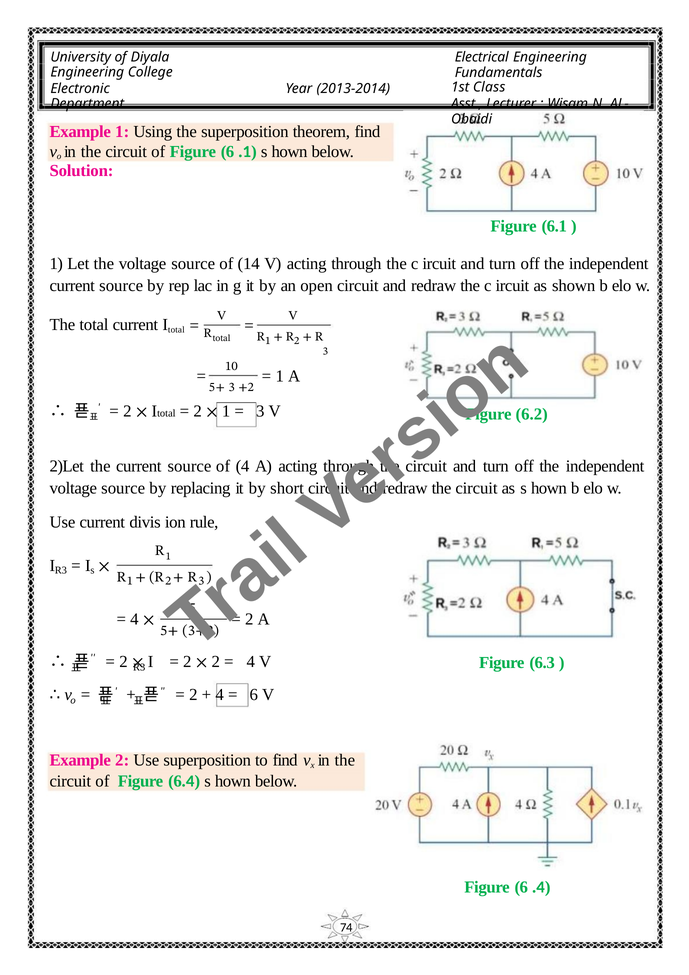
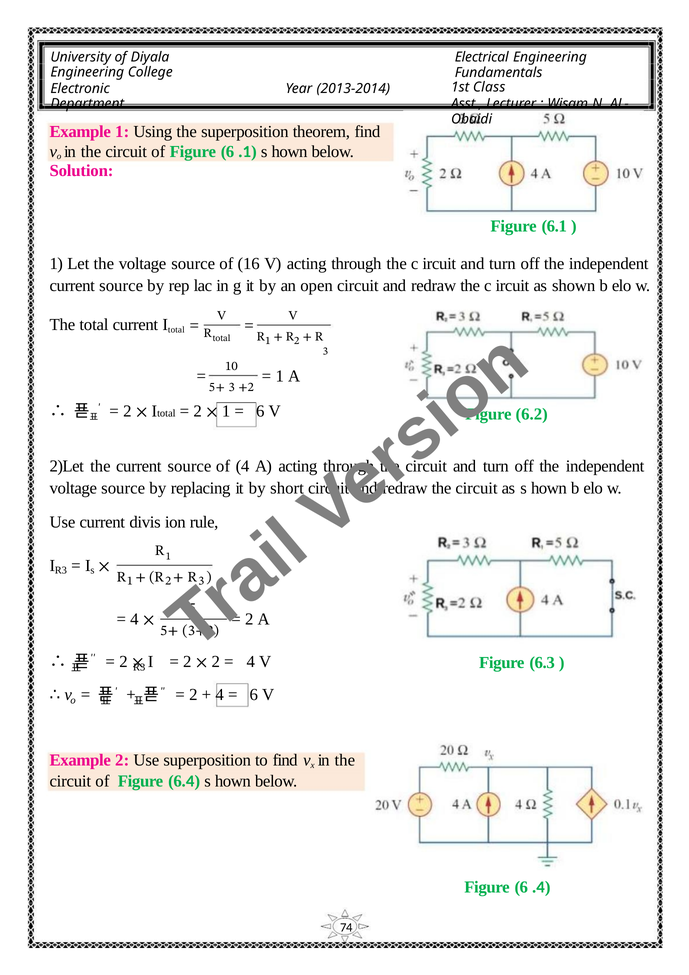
14: 14 -> 16
3 at (260, 411): 3 -> 6
